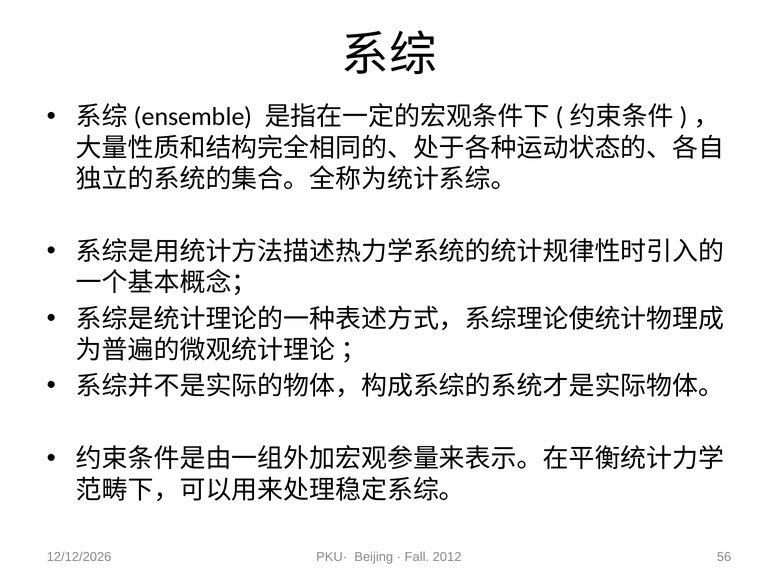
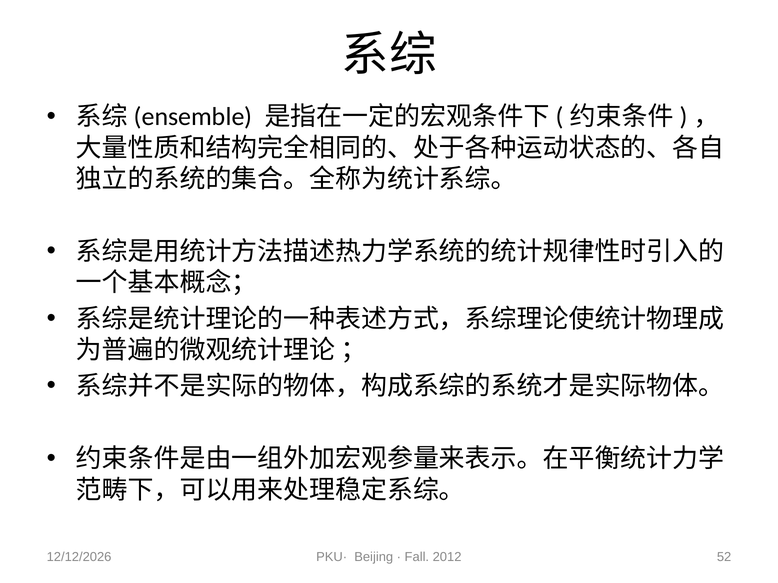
56: 56 -> 52
